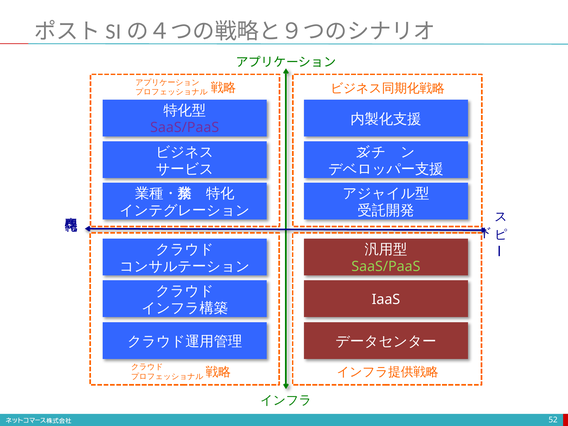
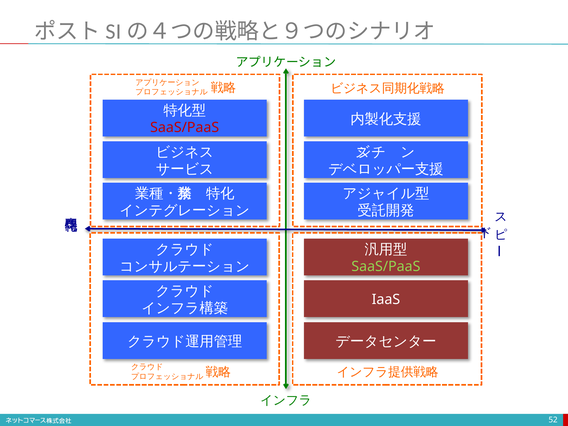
SaaS/PaaS at (185, 128) colour: purple -> red
